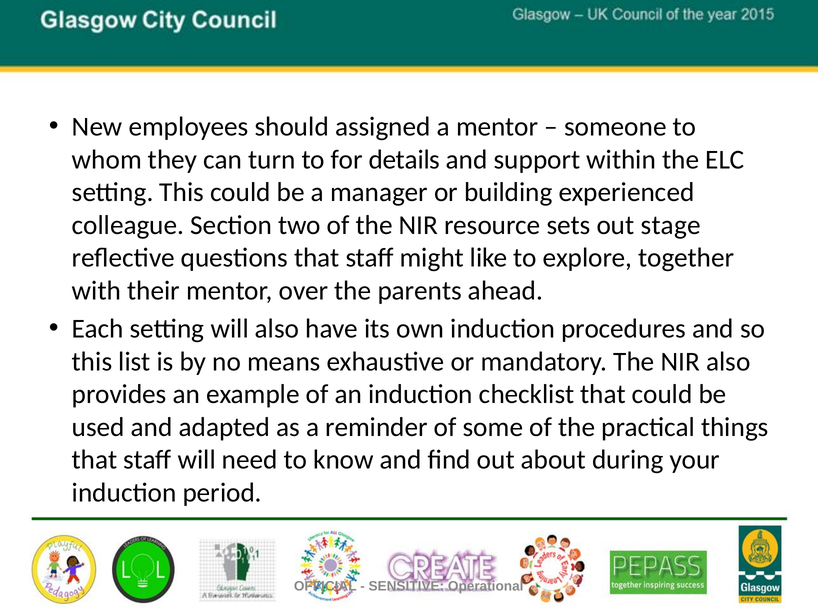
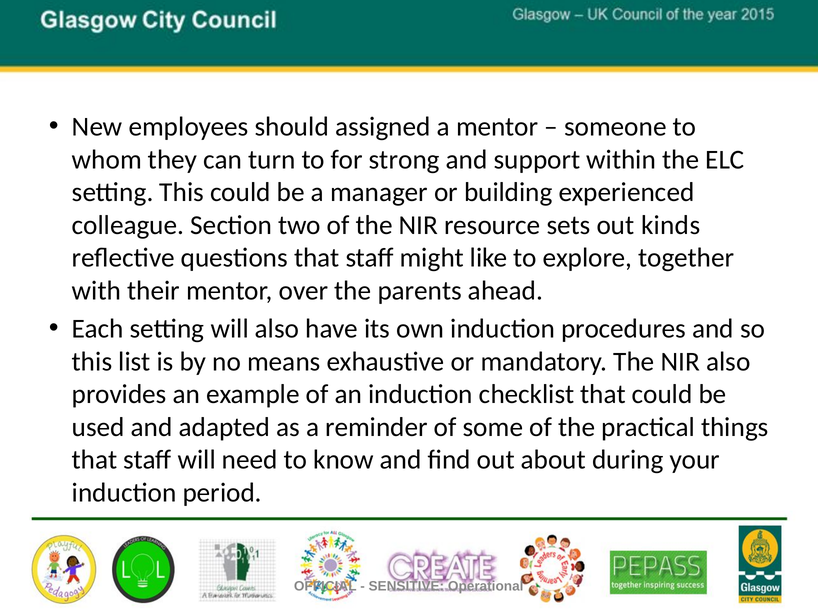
details: details -> strong
stage: stage -> kinds
